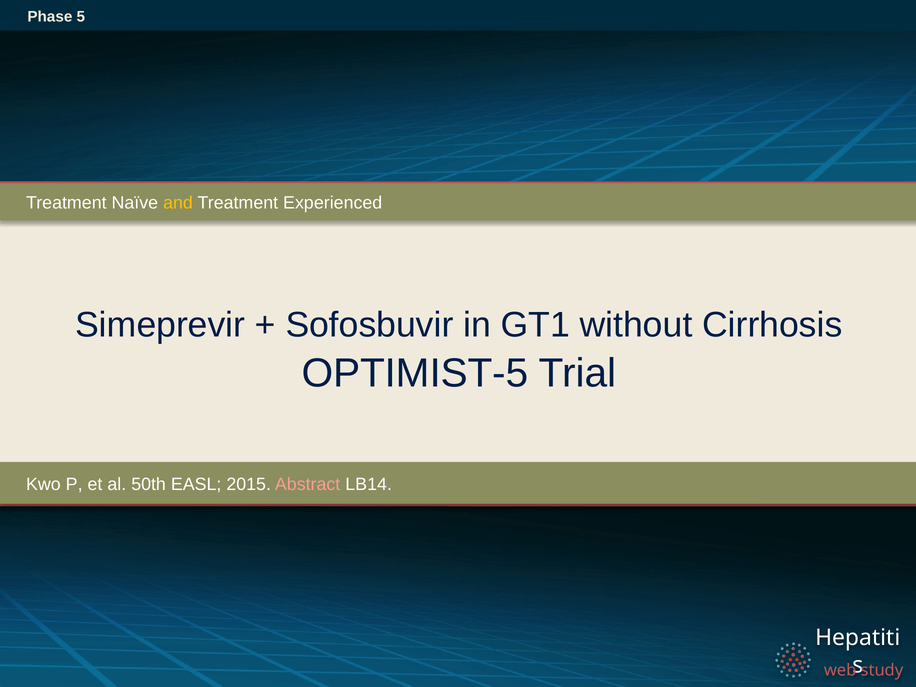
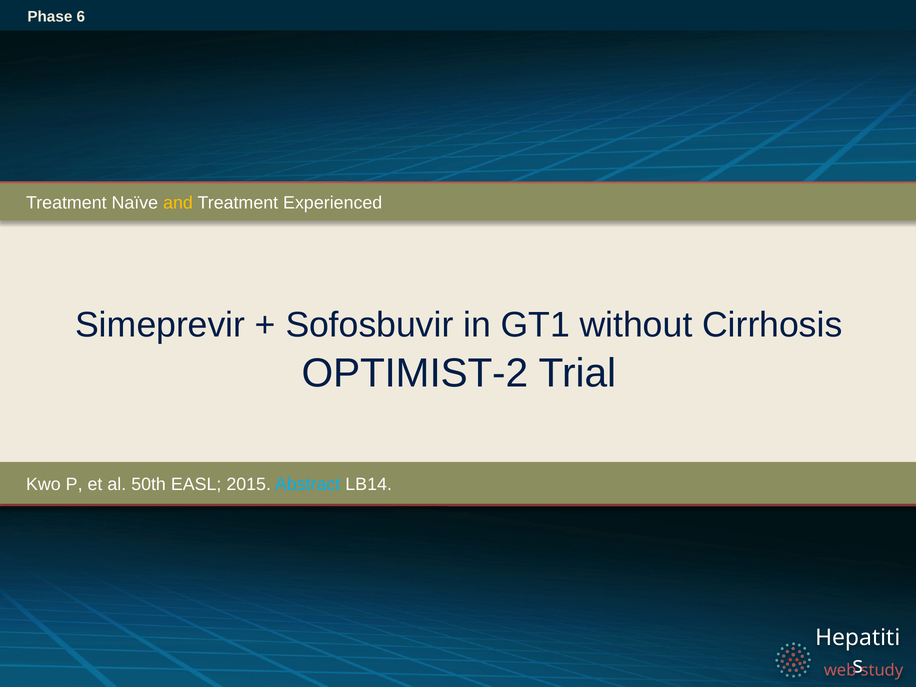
5: 5 -> 6
OPTIMIST-5: OPTIMIST-5 -> OPTIMIST-2
Abstract colour: pink -> light blue
